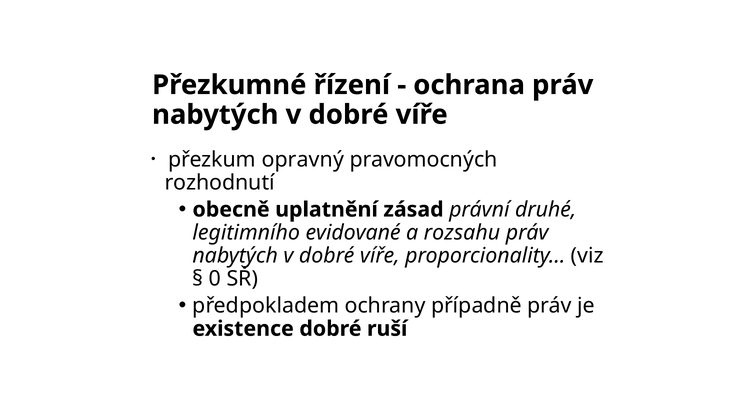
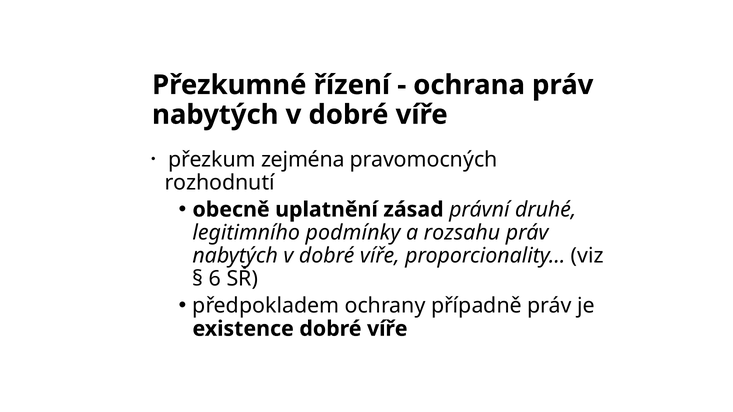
opravný: opravný -> zejména
evidované: evidované -> podmínky
0: 0 -> 6
existence dobré ruší: ruší -> víře
